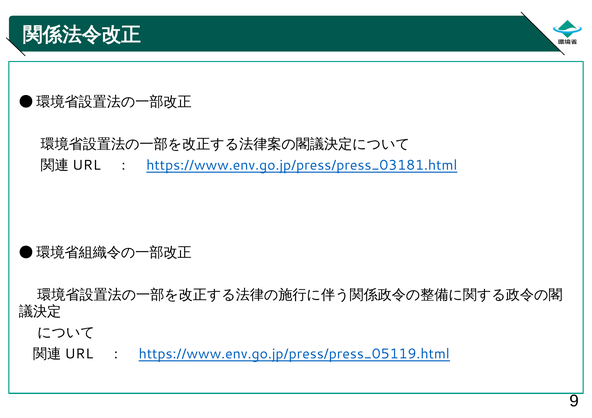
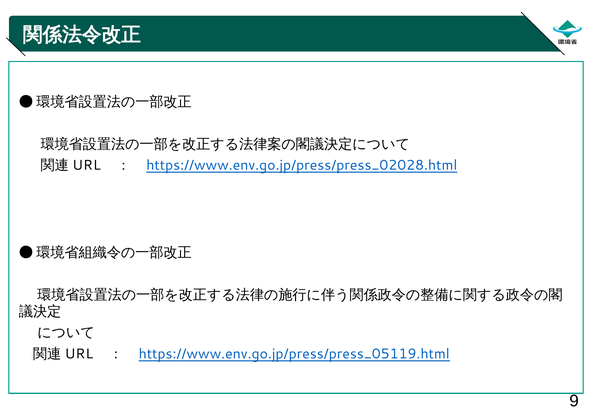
https://www.env.go.jp/press/press_03181.html: https://www.env.go.jp/press/press_03181.html -> https://www.env.go.jp/press/press_02028.html
